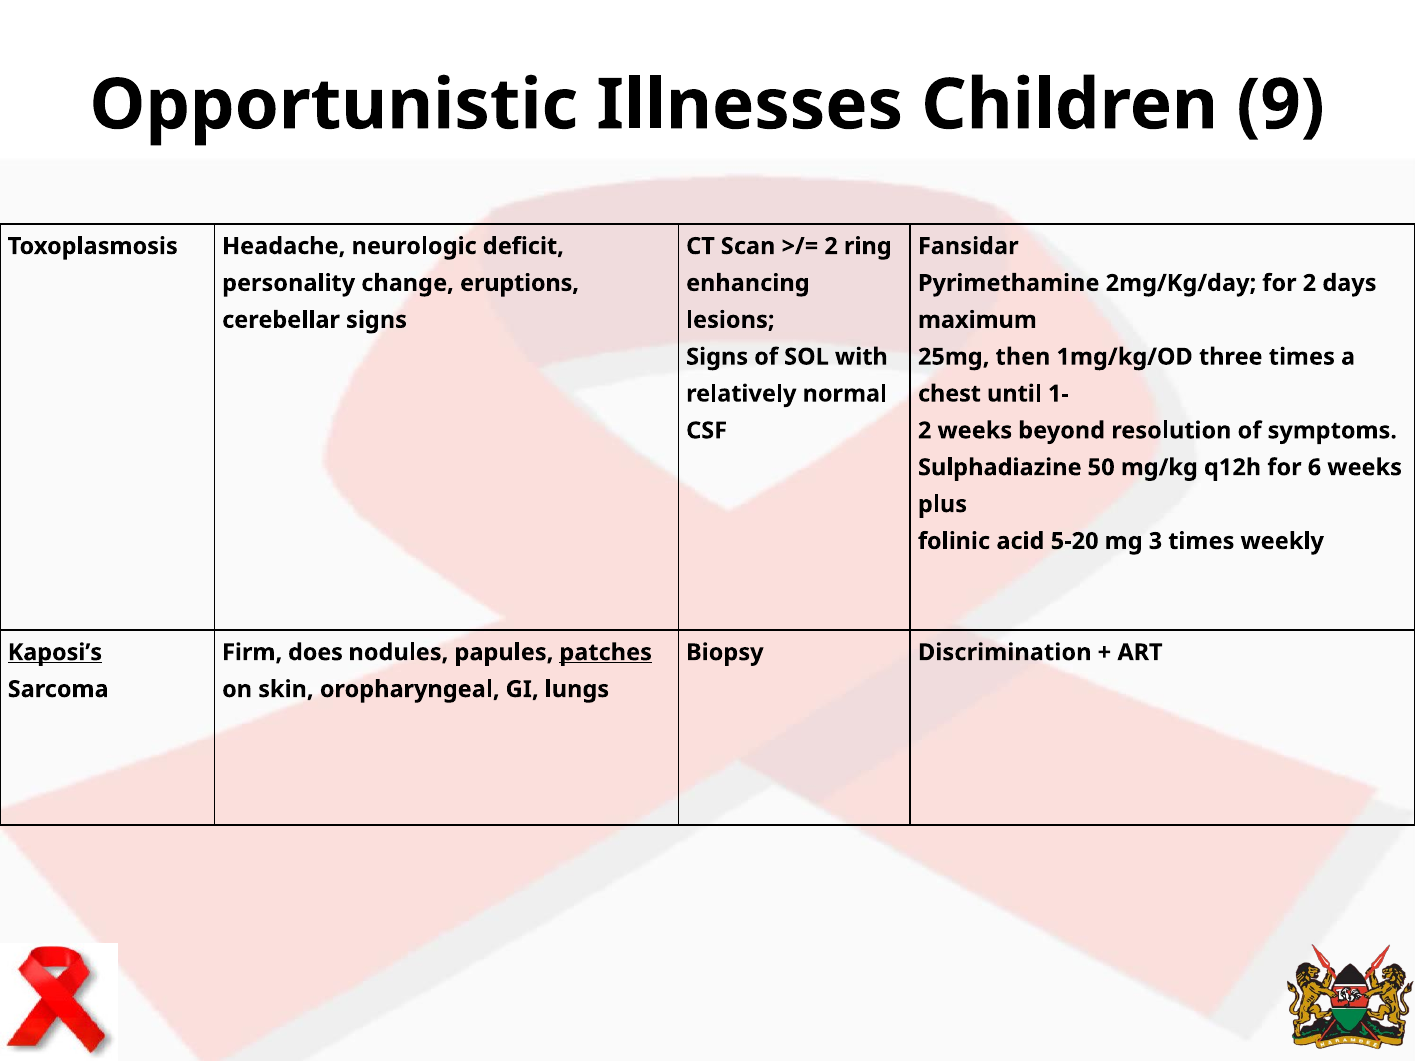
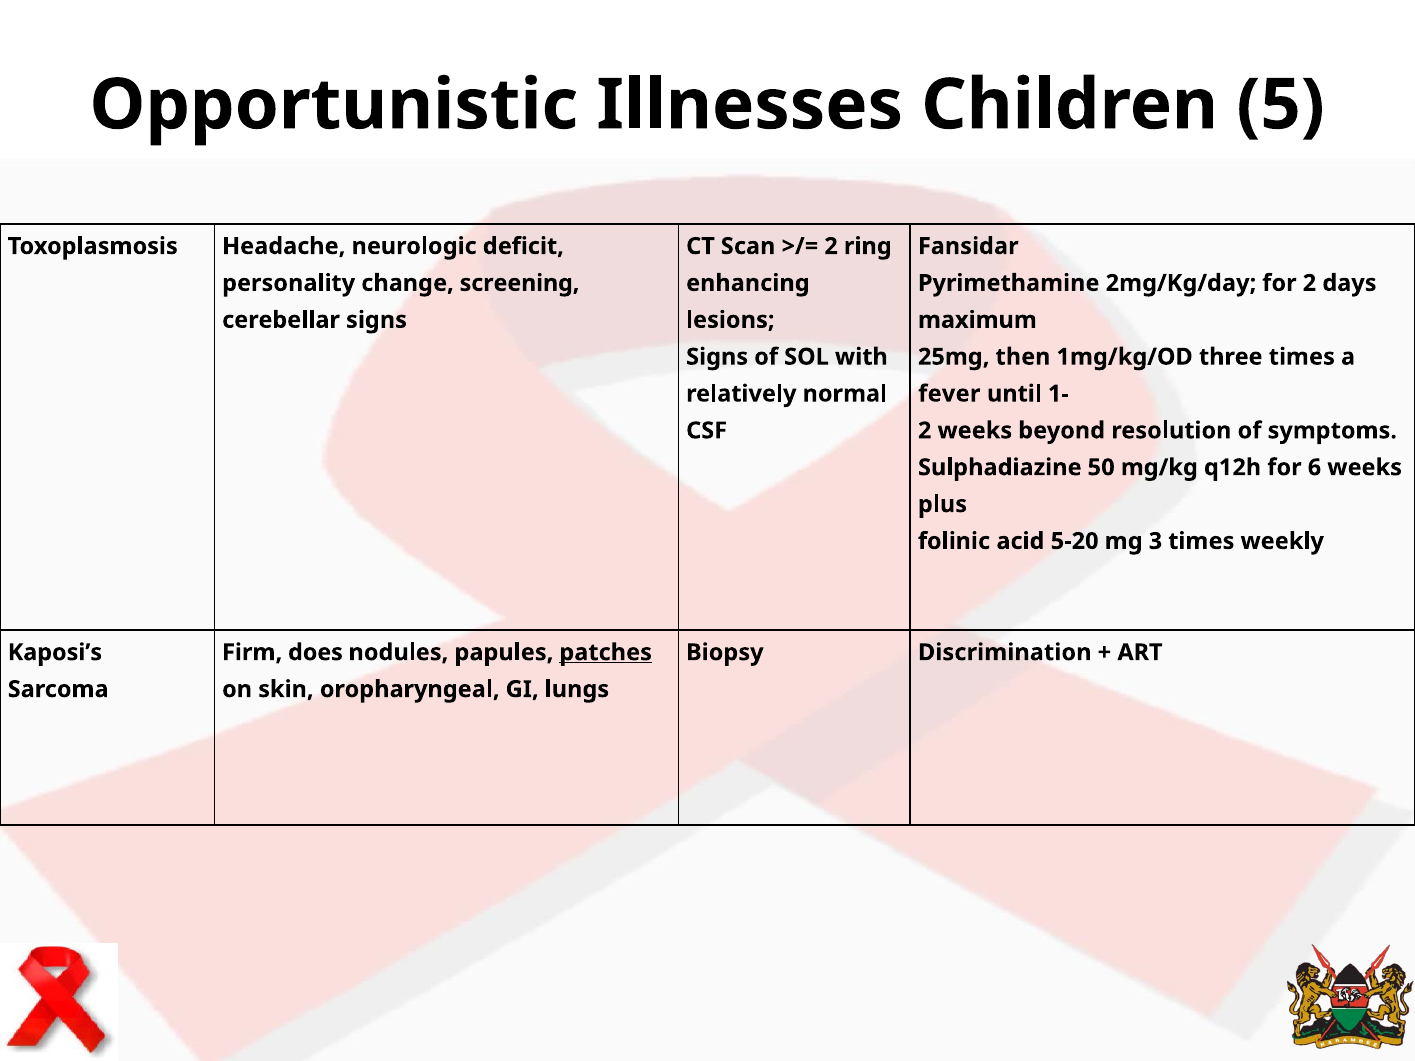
9: 9 -> 5
eruptions: eruptions -> screening
chest: chest -> fever
Kaposi’s underline: present -> none
